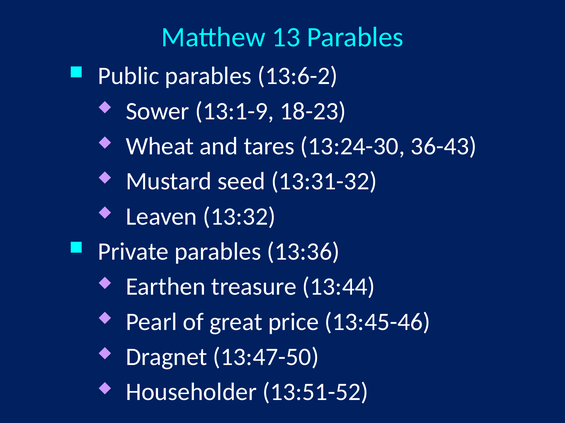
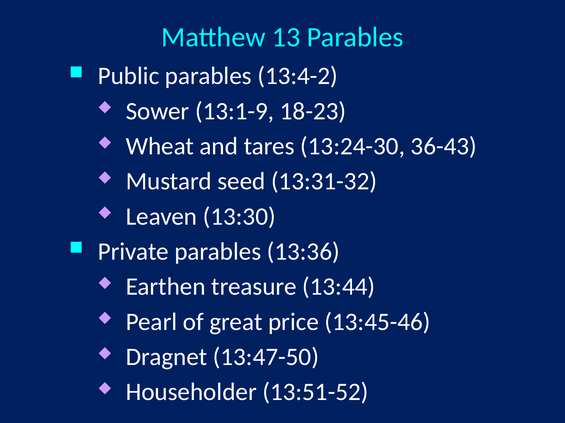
13:6-2: 13:6-2 -> 13:4-2
13:32: 13:32 -> 13:30
